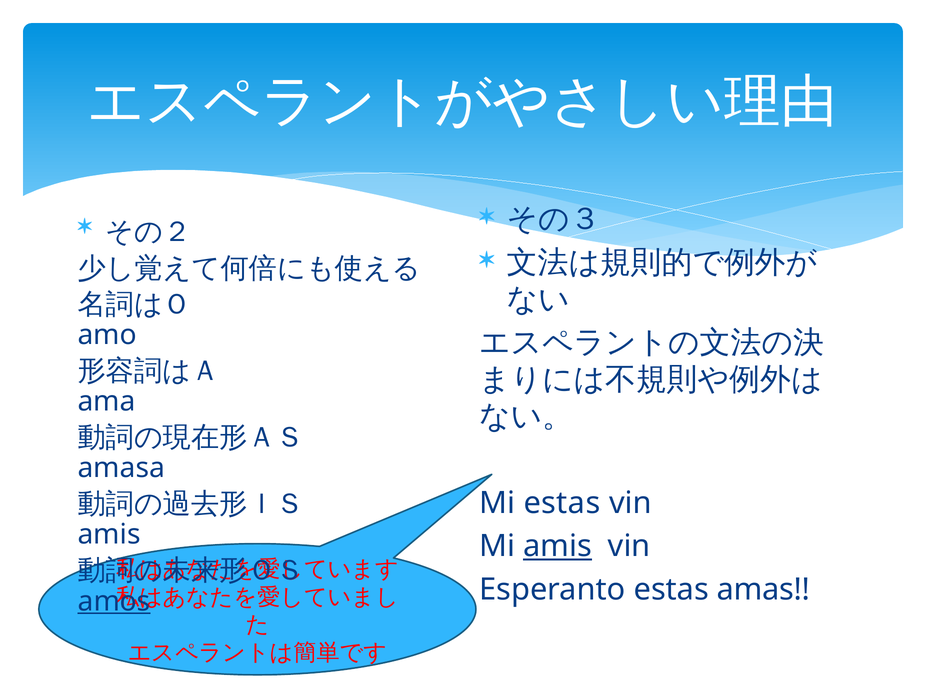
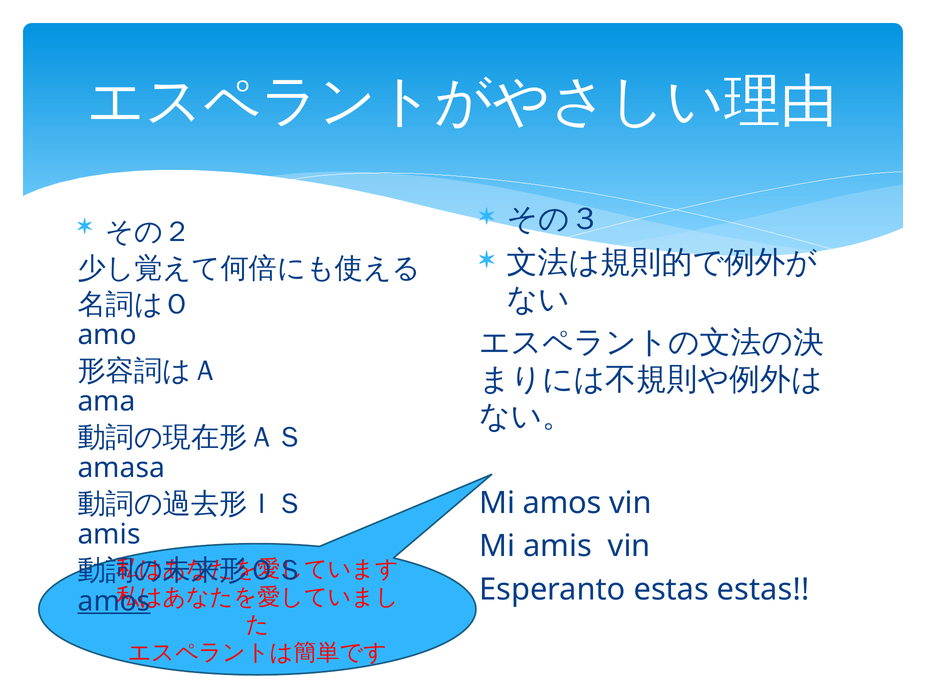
Mi estas: estas -> amos
amis at (557, 546) underline: present -> none
estas amas: amas -> estas
